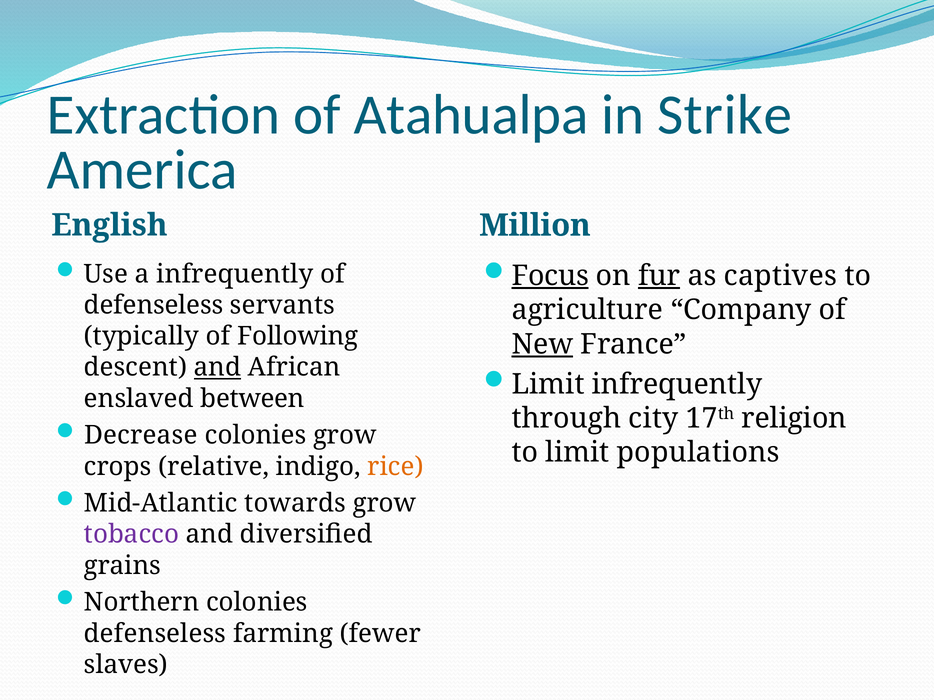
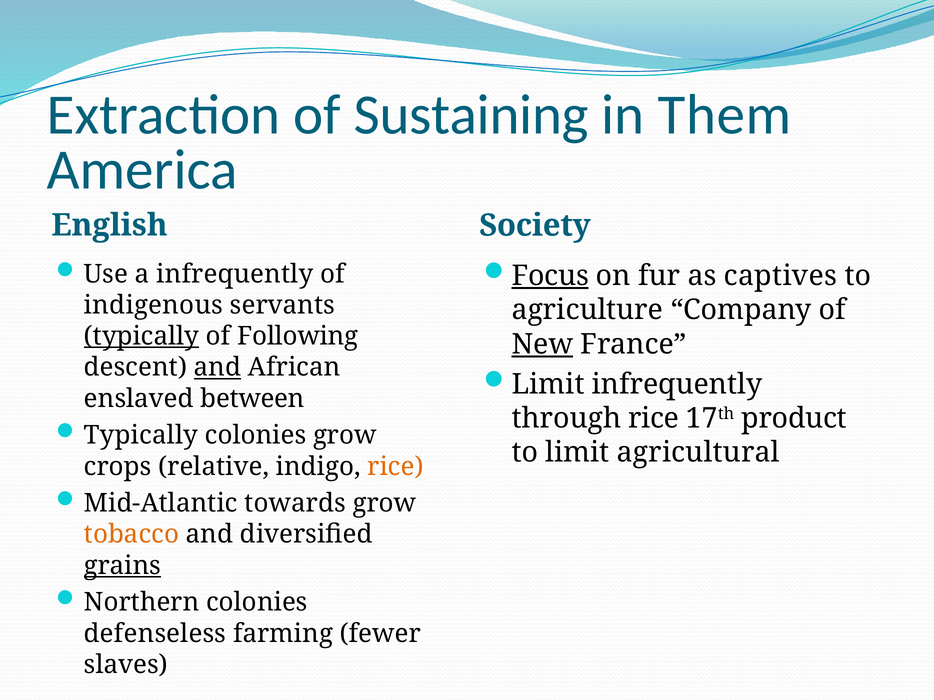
Atahualpa: Atahualpa -> Sustaining
Strike: Strike -> Them
Million: Million -> Society
fur underline: present -> none
defenseless at (154, 305): defenseless -> indigenous
typically at (141, 337) underline: none -> present
through city: city -> rice
religion: religion -> product
Decrease at (141, 436): Decrease -> Typically
populations: populations -> agricultural
tobacco colour: purple -> orange
grains underline: none -> present
